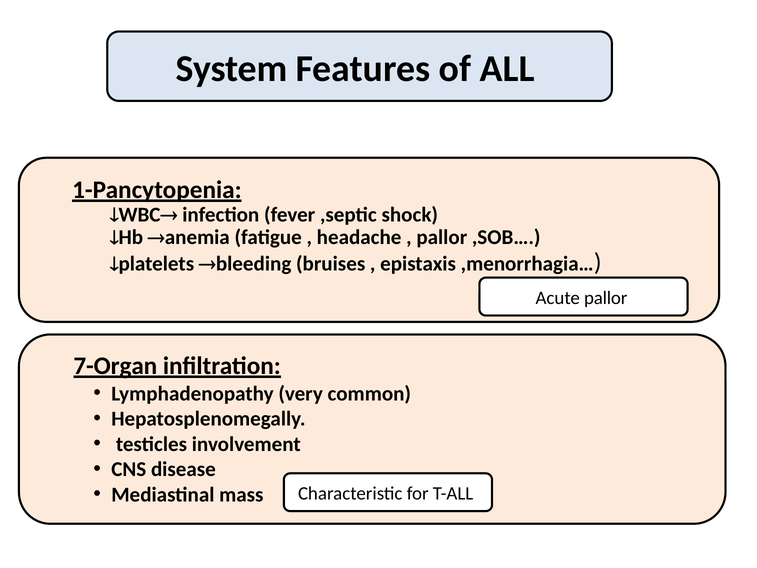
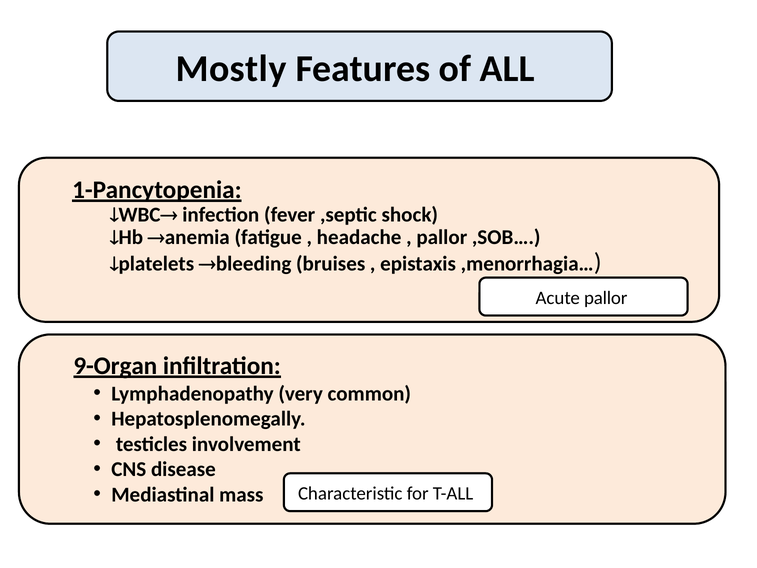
System: System -> Mostly
7-Organ: 7-Organ -> 9-Organ
